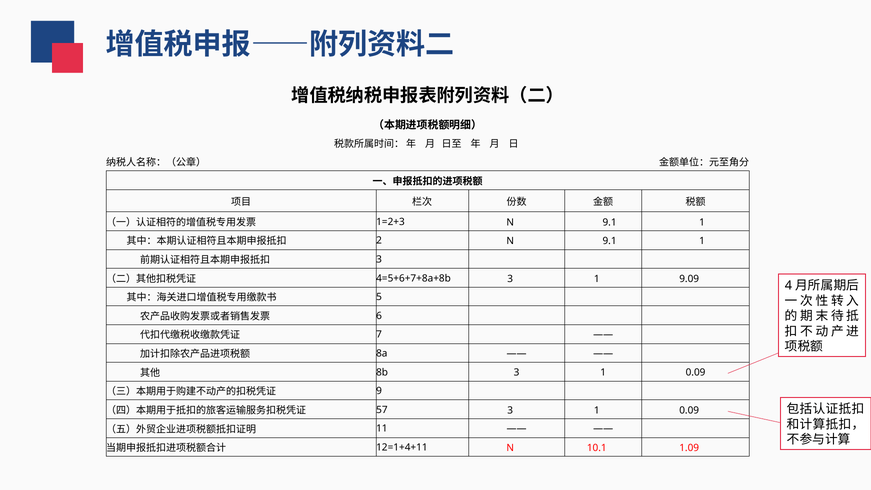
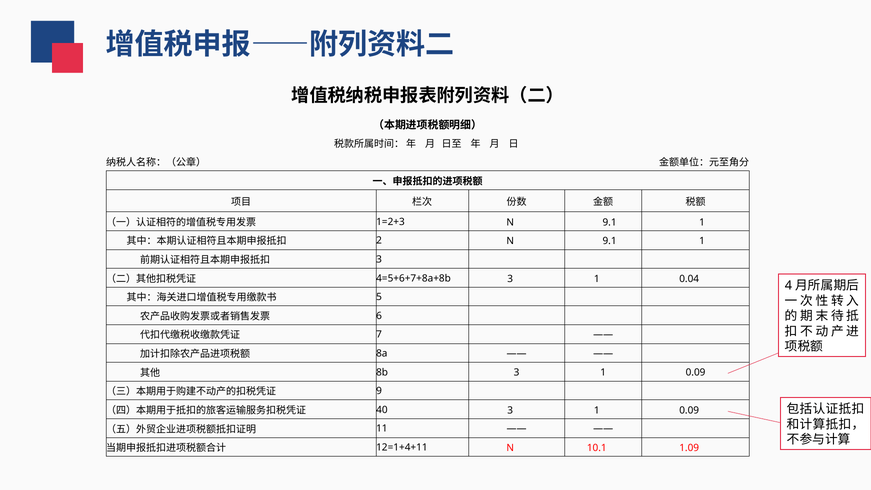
9.09: 9.09 -> 0.04
57: 57 -> 40
